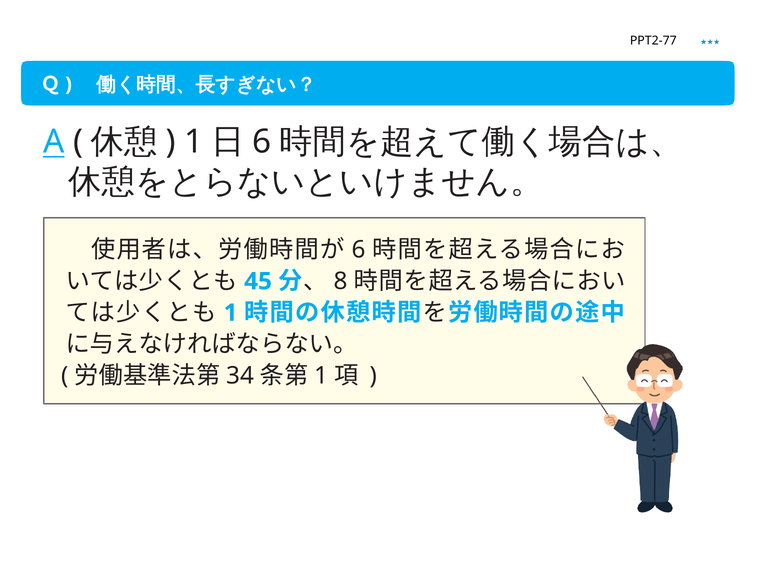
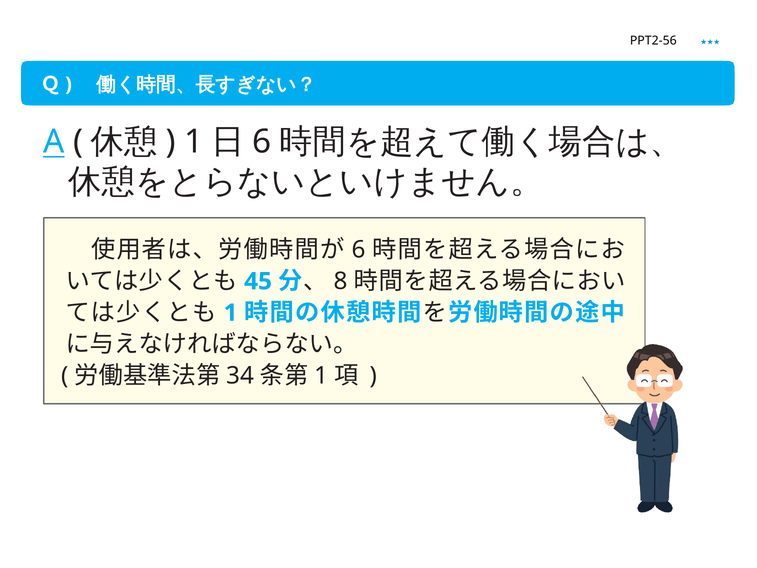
PPT2-77: PPT2-77 -> PPT2-56
